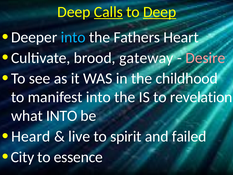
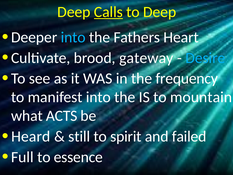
Deep at (160, 12) underline: present -> none
Desire colour: pink -> light blue
childhood: childhood -> frequency
revelation: revelation -> mountain
what INTO: INTO -> ACTS
live: live -> still
City: City -> Full
